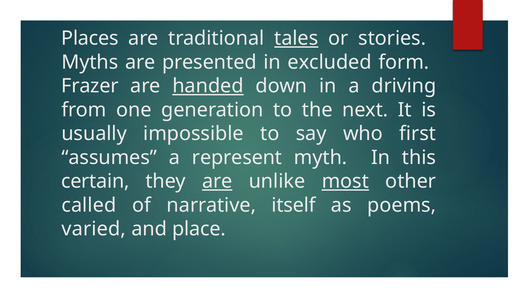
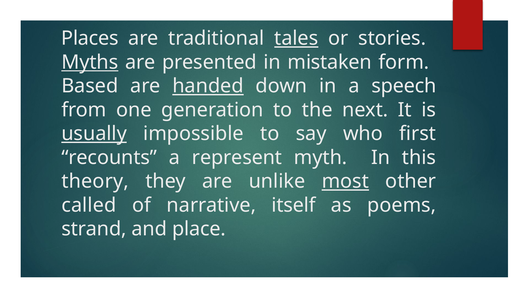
Myths underline: none -> present
excluded: excluded -> mistaken
Frazer: Frazer -> Based
driving: driving -> speech
usually underline: none -> present
assumes: assumes -> recounts
certain: certain -> theory
are at (217, 181) underline: present -> none
varied: varied -> strand
